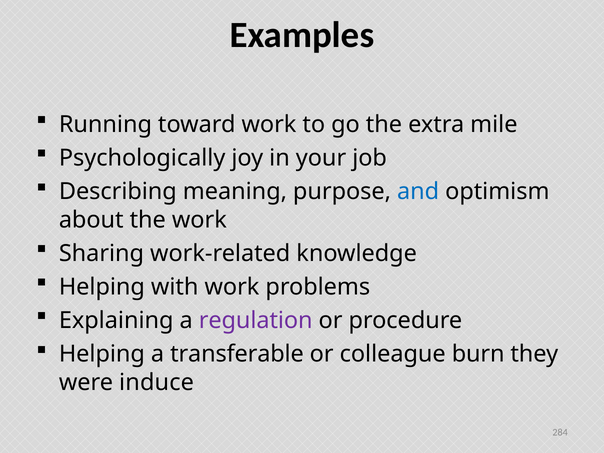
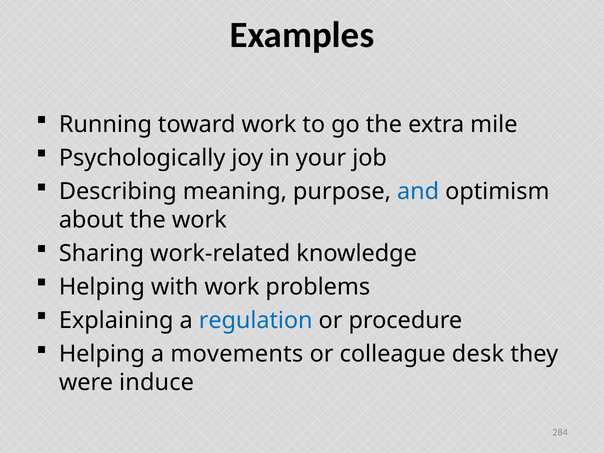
regulation colour: purple -> blue
transferable: transferable -> movements
burn: burn -> desk
